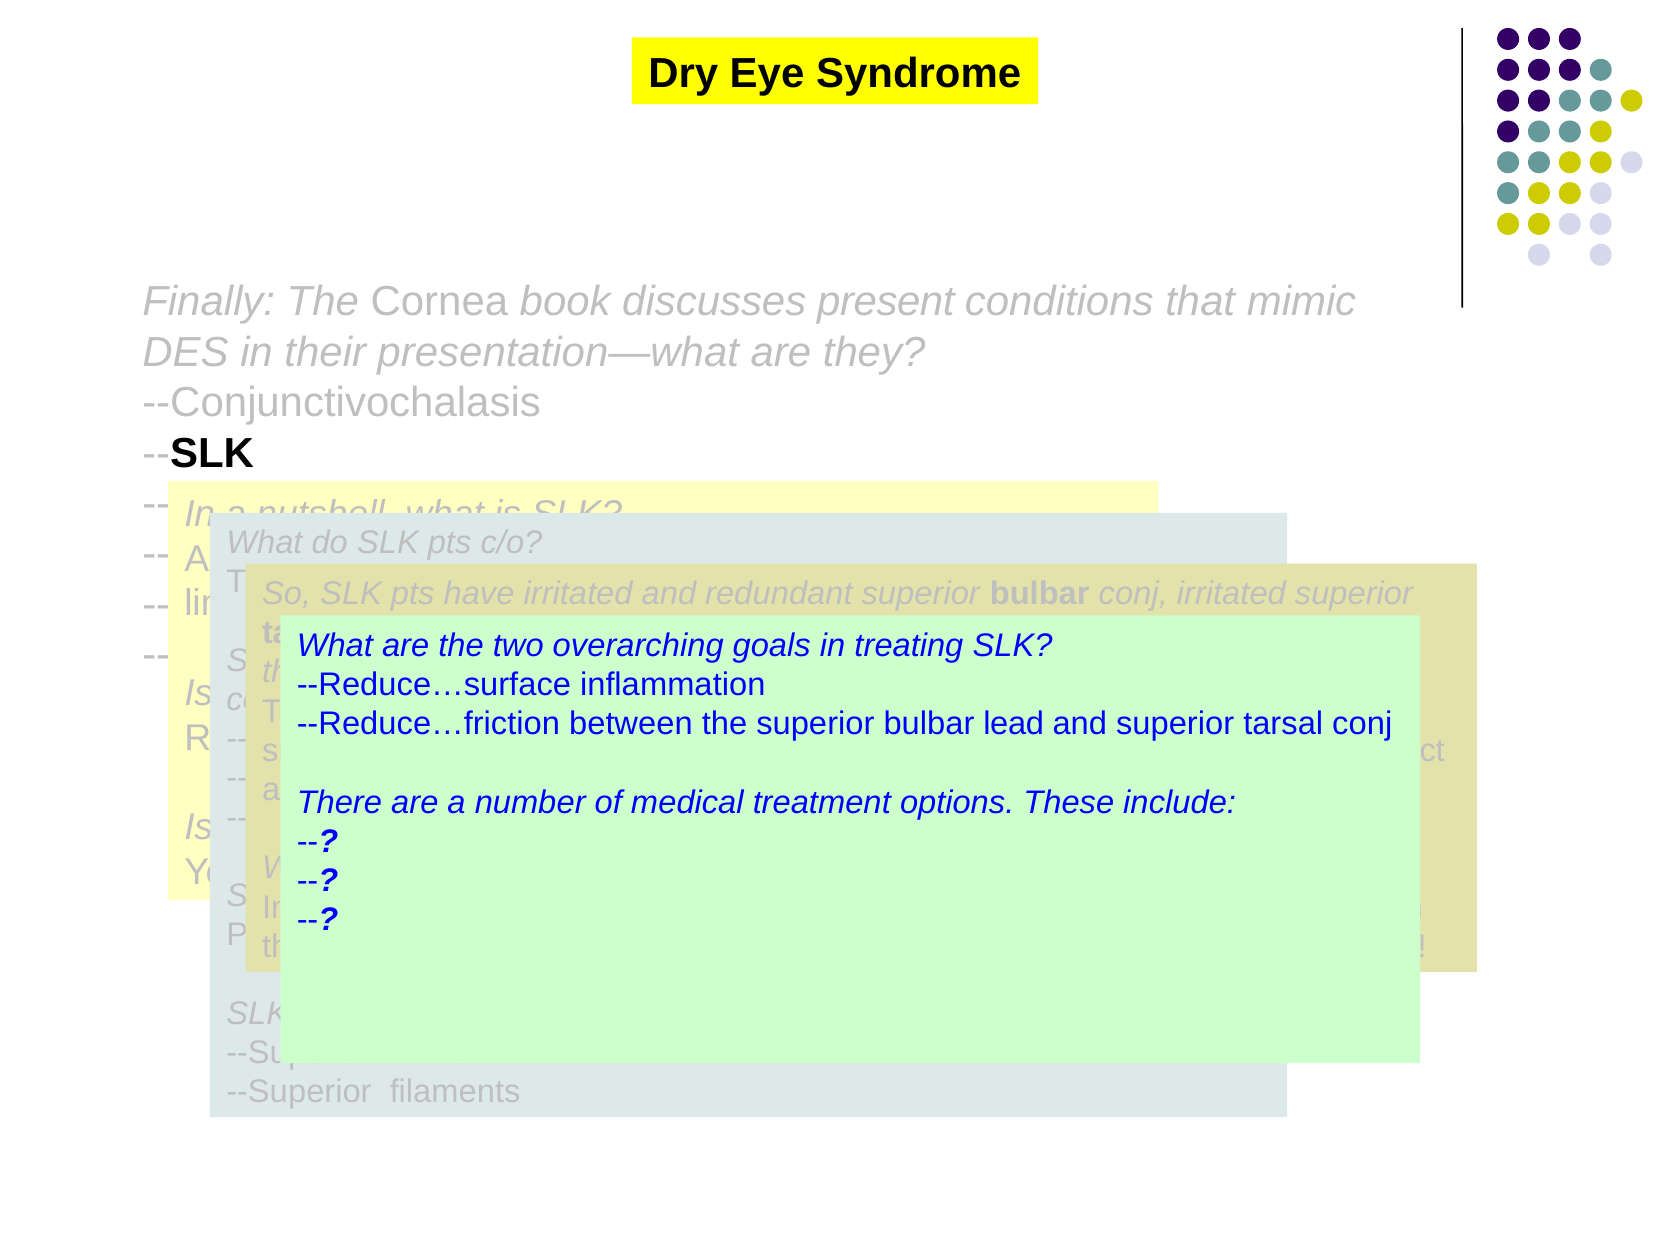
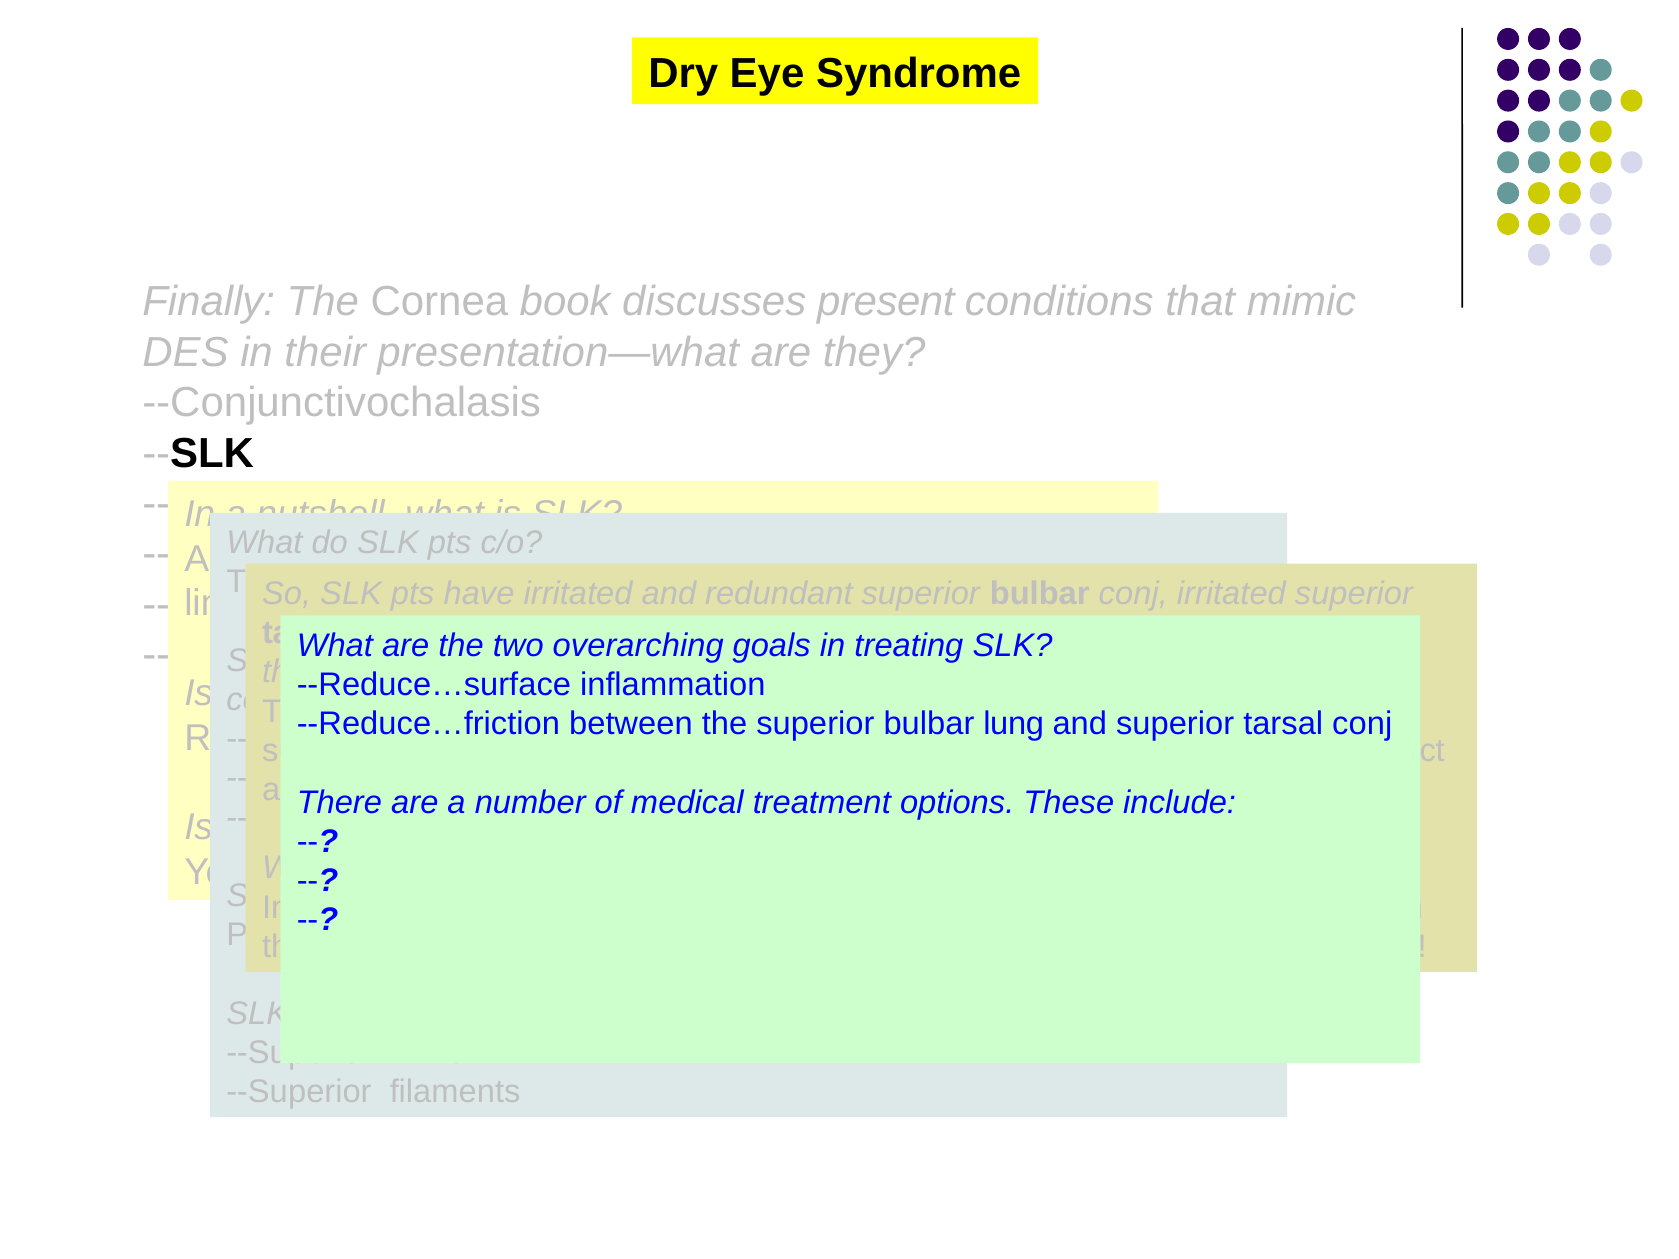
lead: lead -> lung
